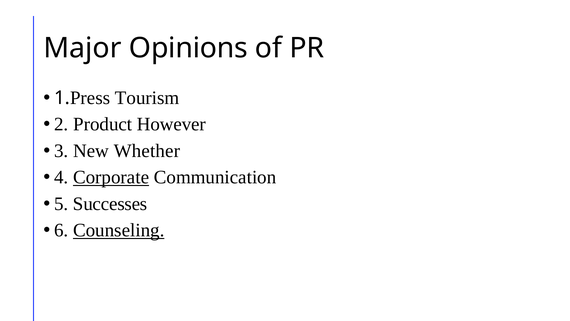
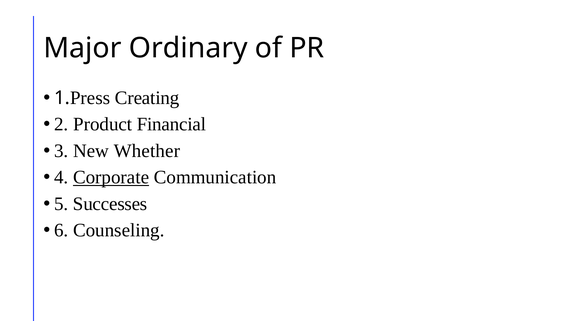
Opinions: Opinions -> Ordinary
Tourism: Tourism -> Creating
However: However -> Financial
Counseling underline: present -> none
